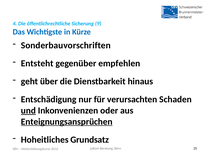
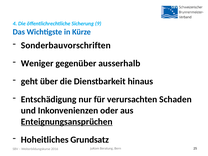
Entsteht: Entsteht -> Weniger
empfehlen: empfehlen -> ausserhalb
und underline: present -> none
